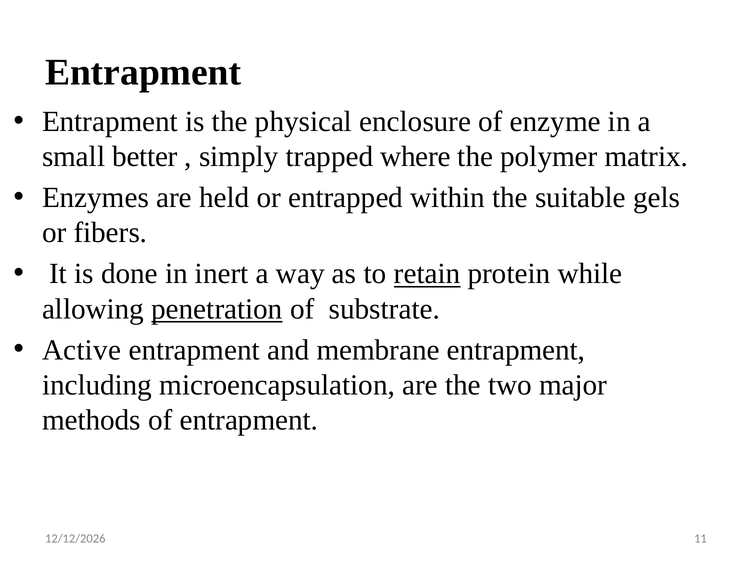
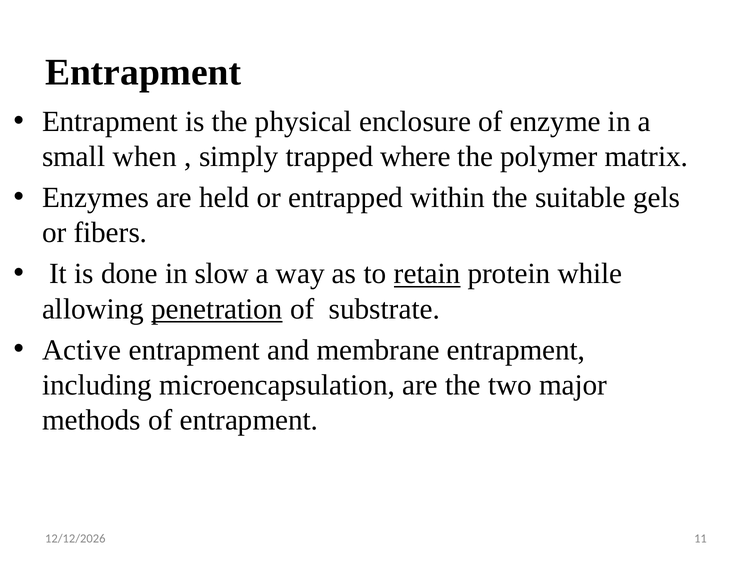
better: better -> when
inert: inert -> slow
